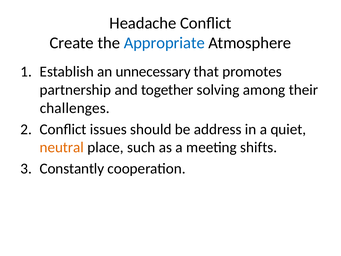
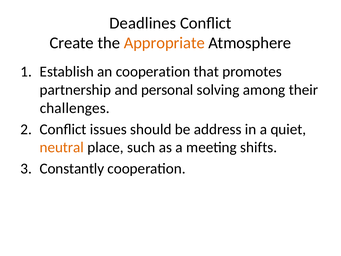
Headache: Headache -> Deadlines
Appropriate colour: blue -> orange
an unnecessary: unnecessary -> cooperation
together: together -> personal
